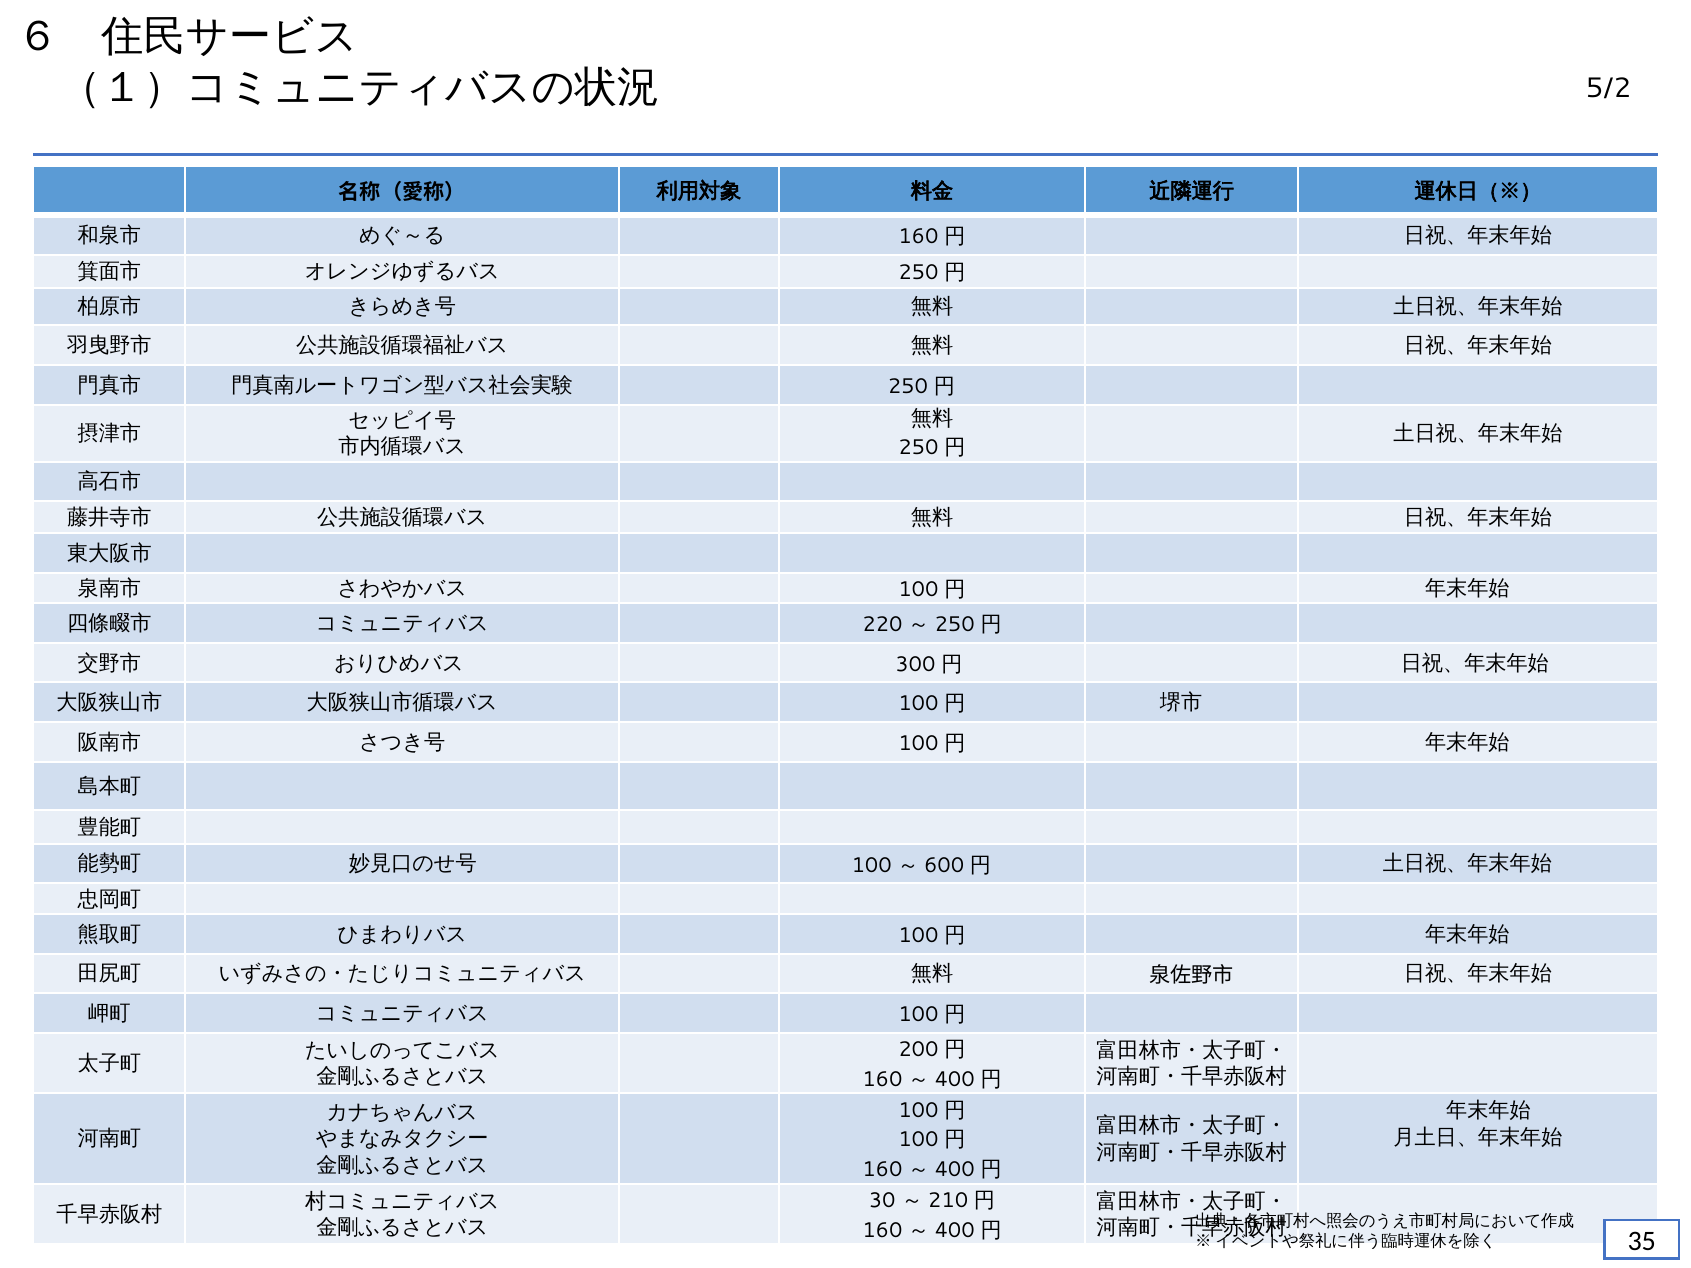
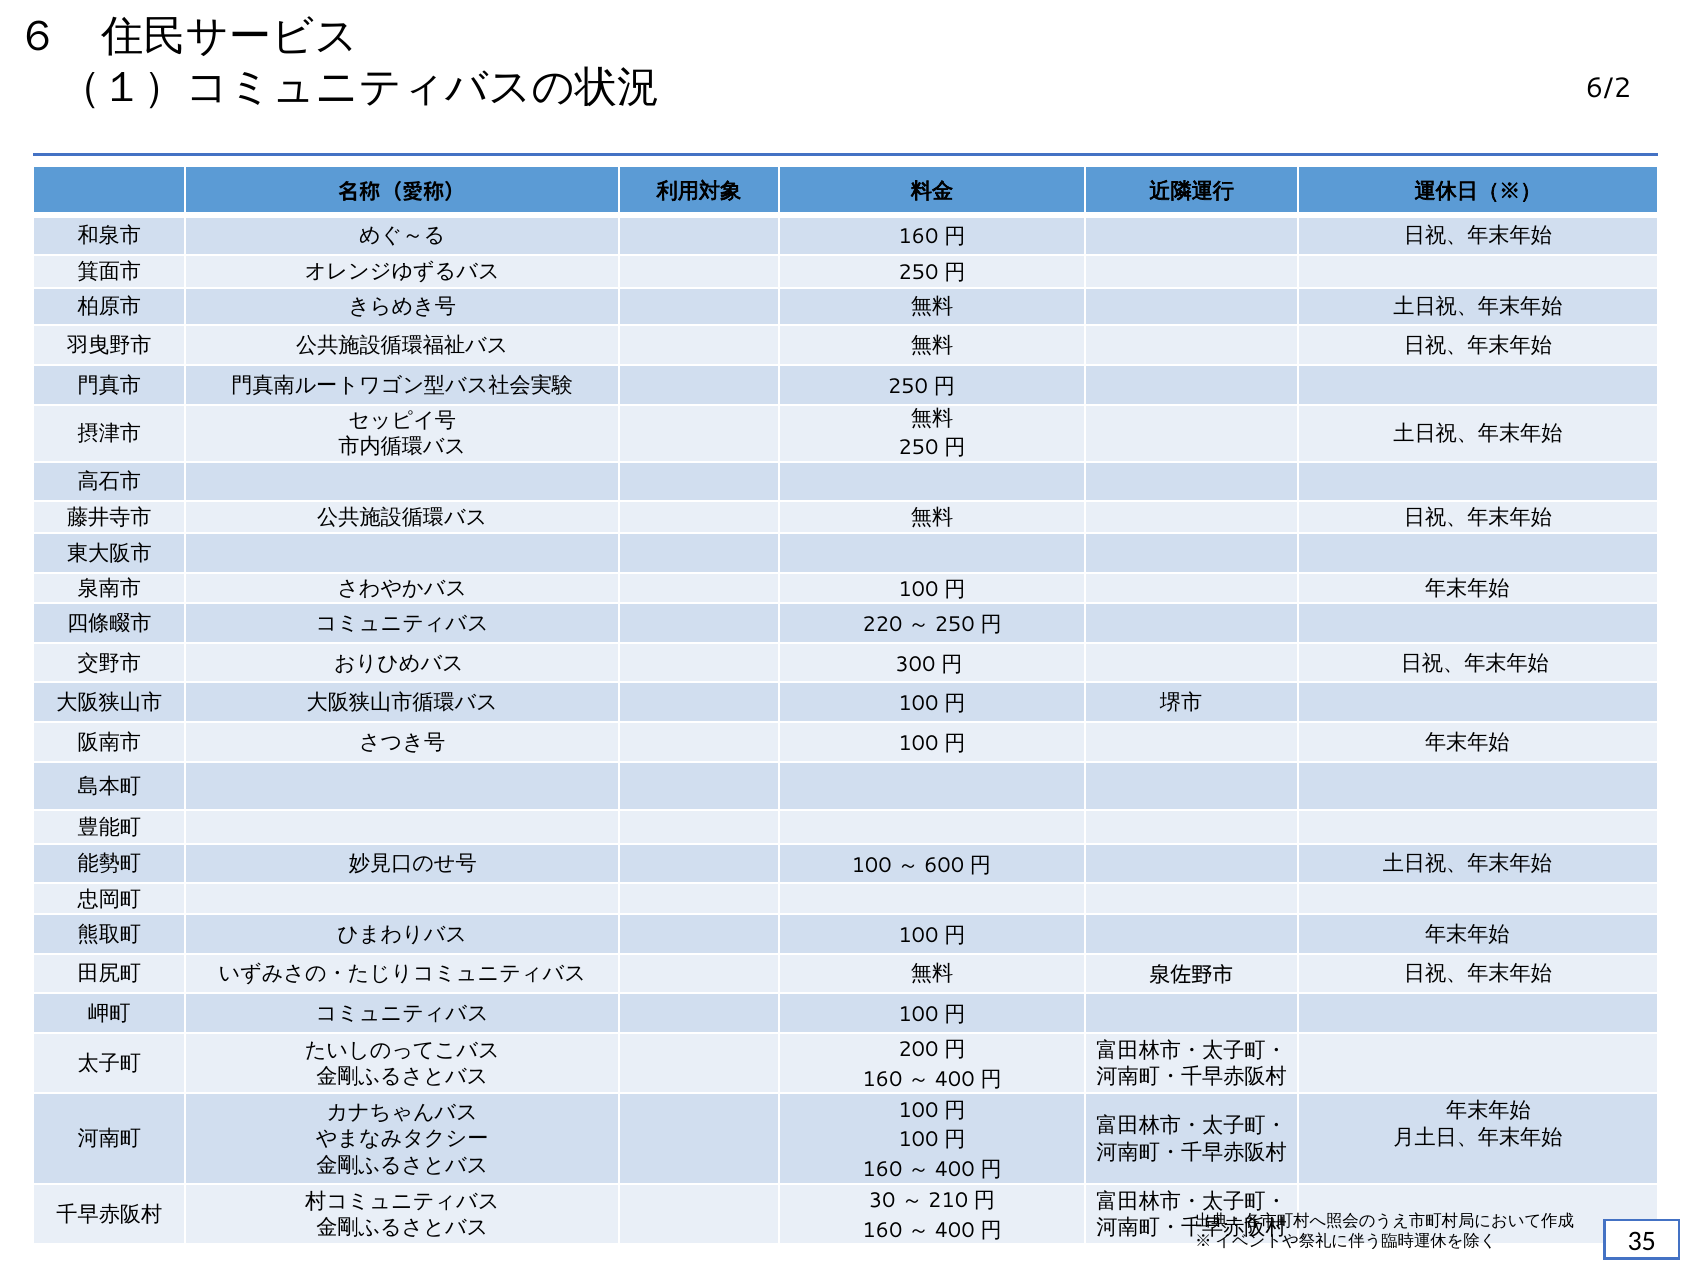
5/2: 5/2 -> 6/2
